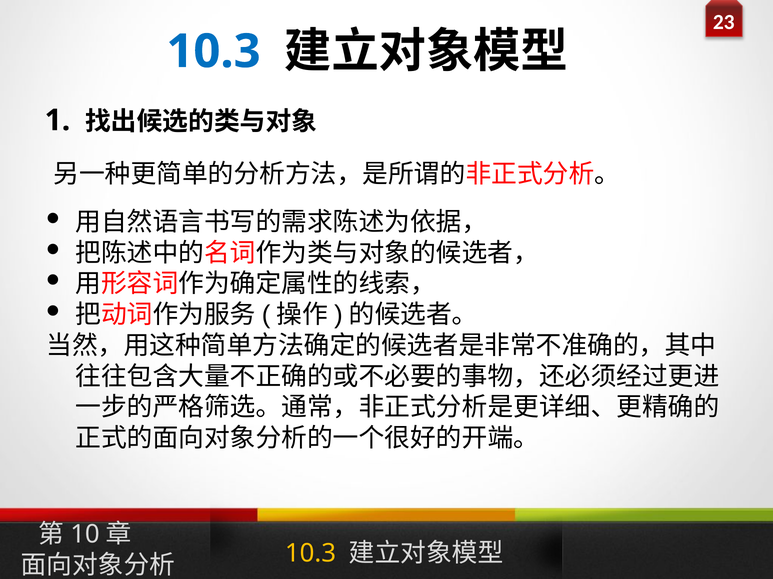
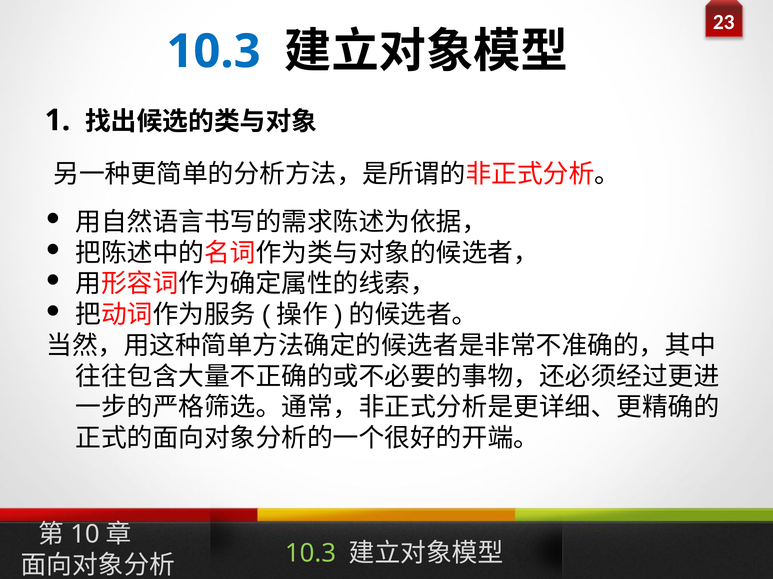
10.3 at (311, 554) colour: yellow -> light green
